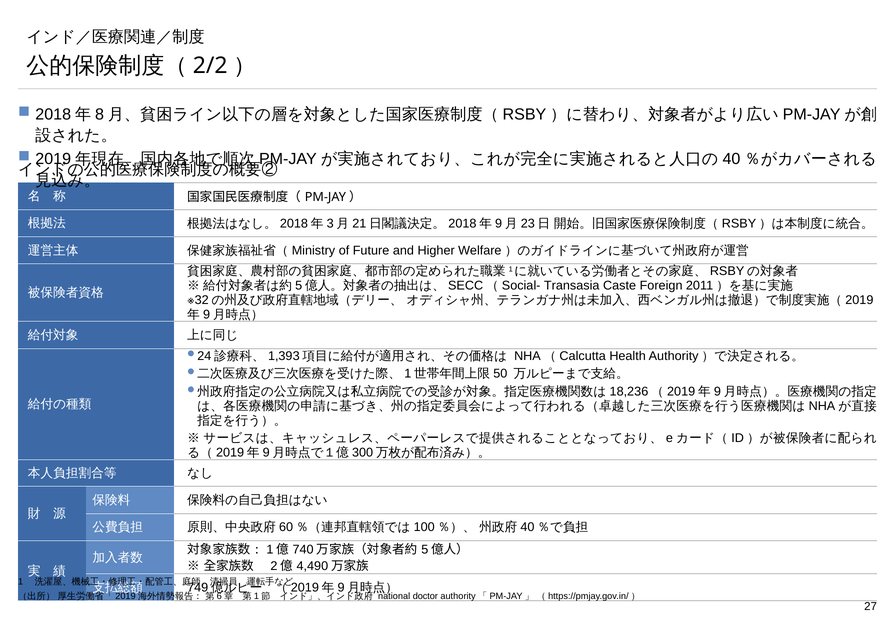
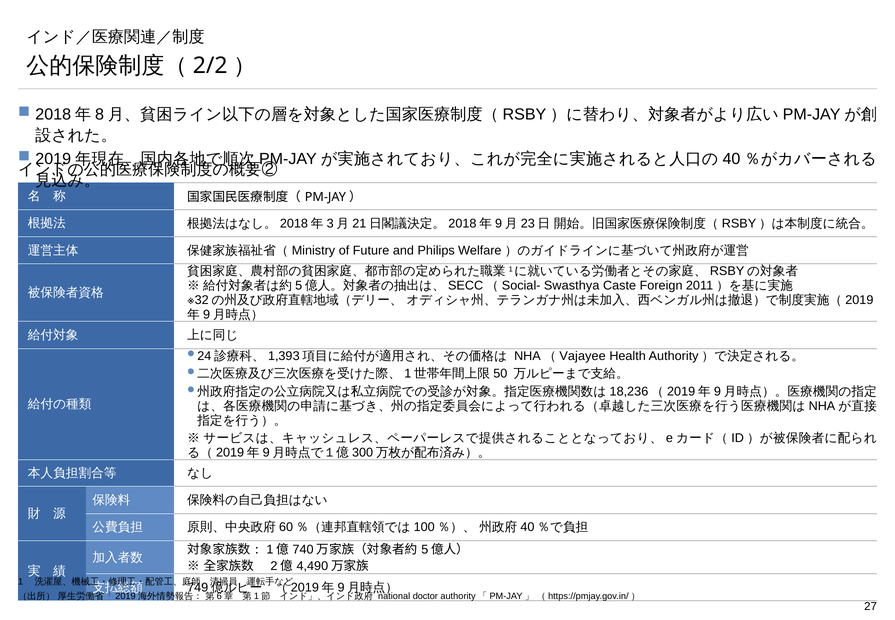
Higher: Higher -> Philips
Transasia: Transasia -> Swasthya
Calcutta: Calcutta -> Vajayee
